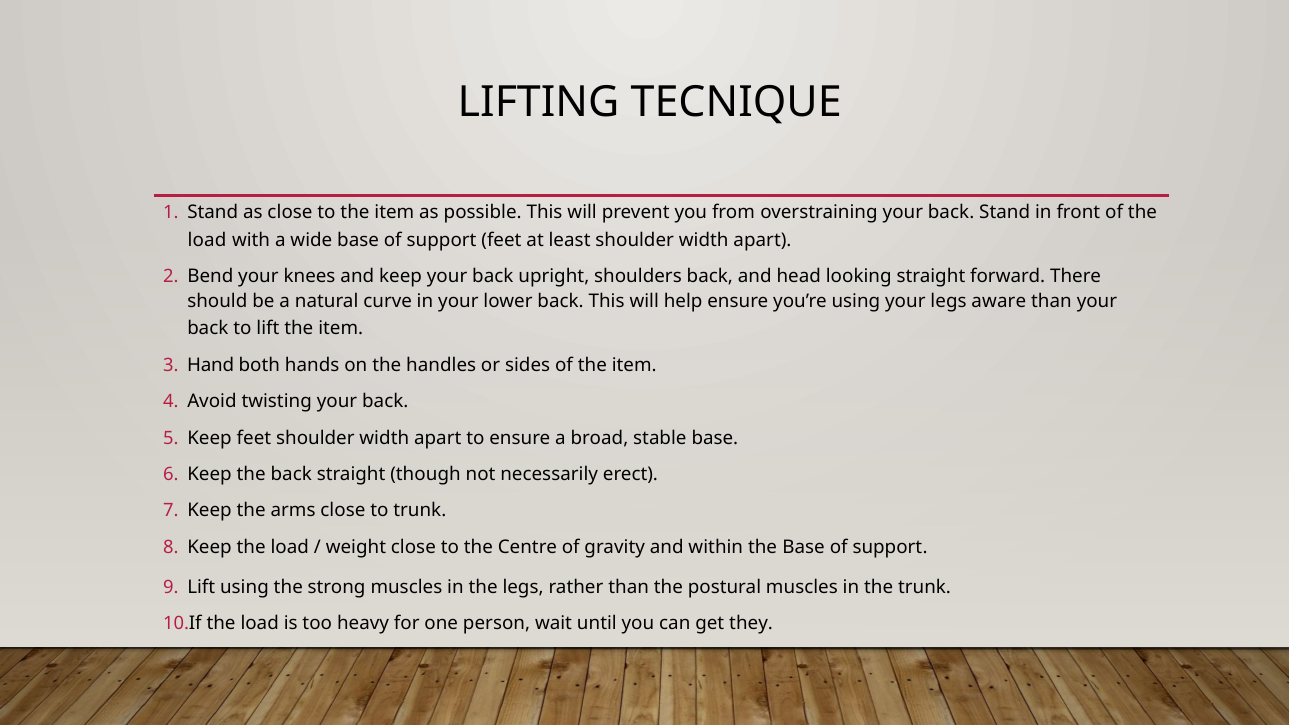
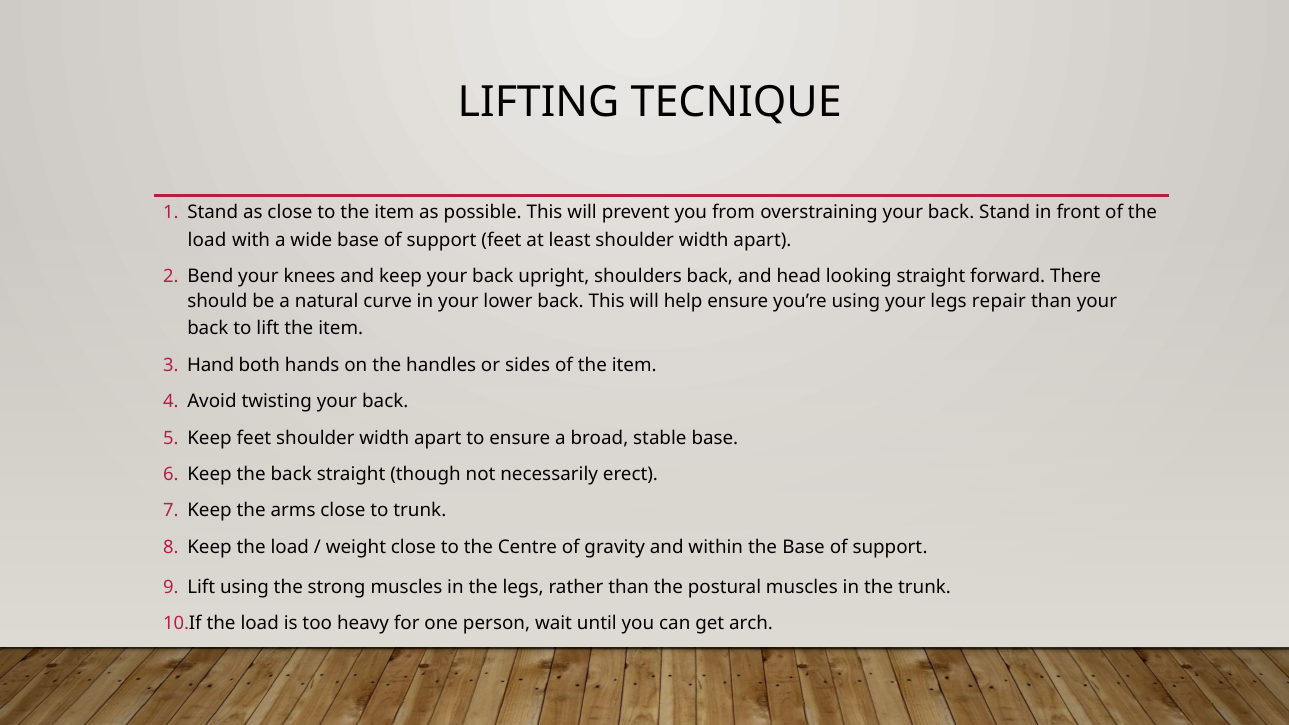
aware: aware -> repair
they: they -> arch
